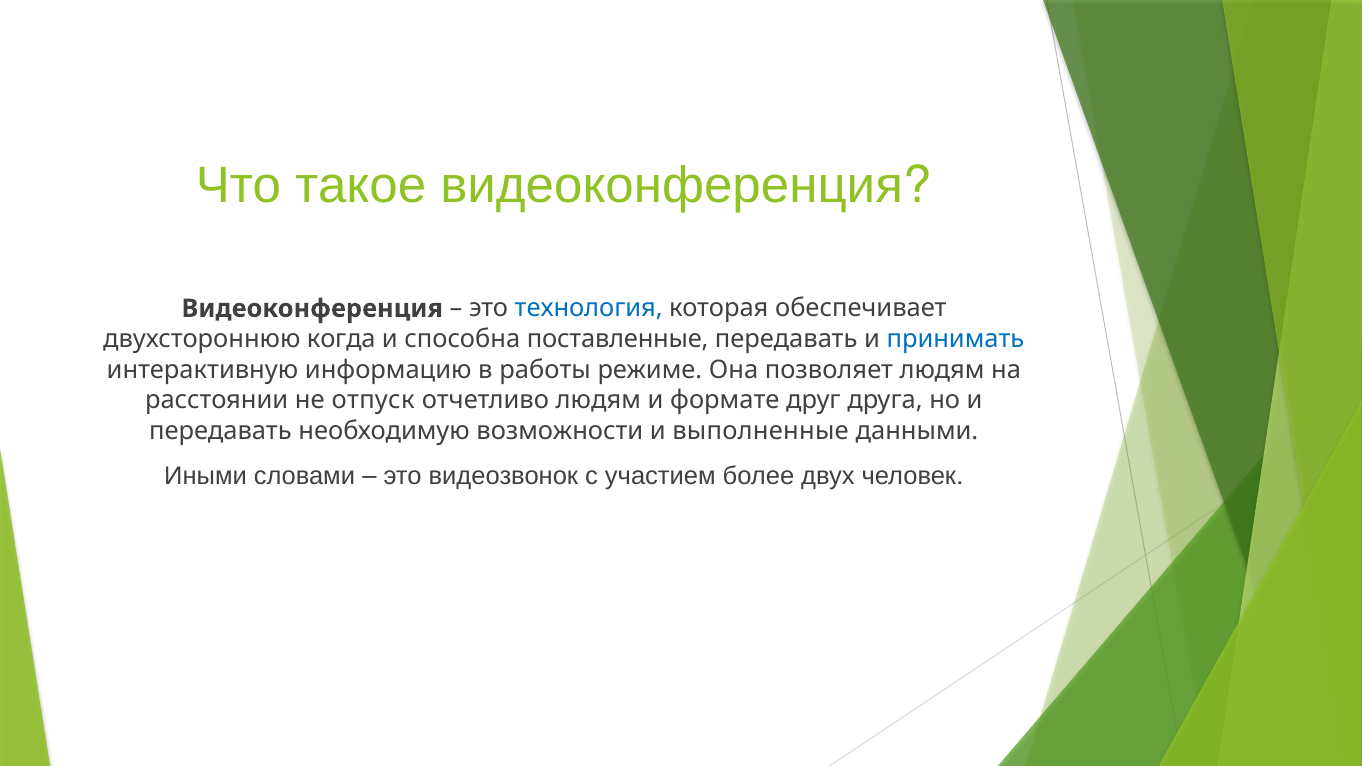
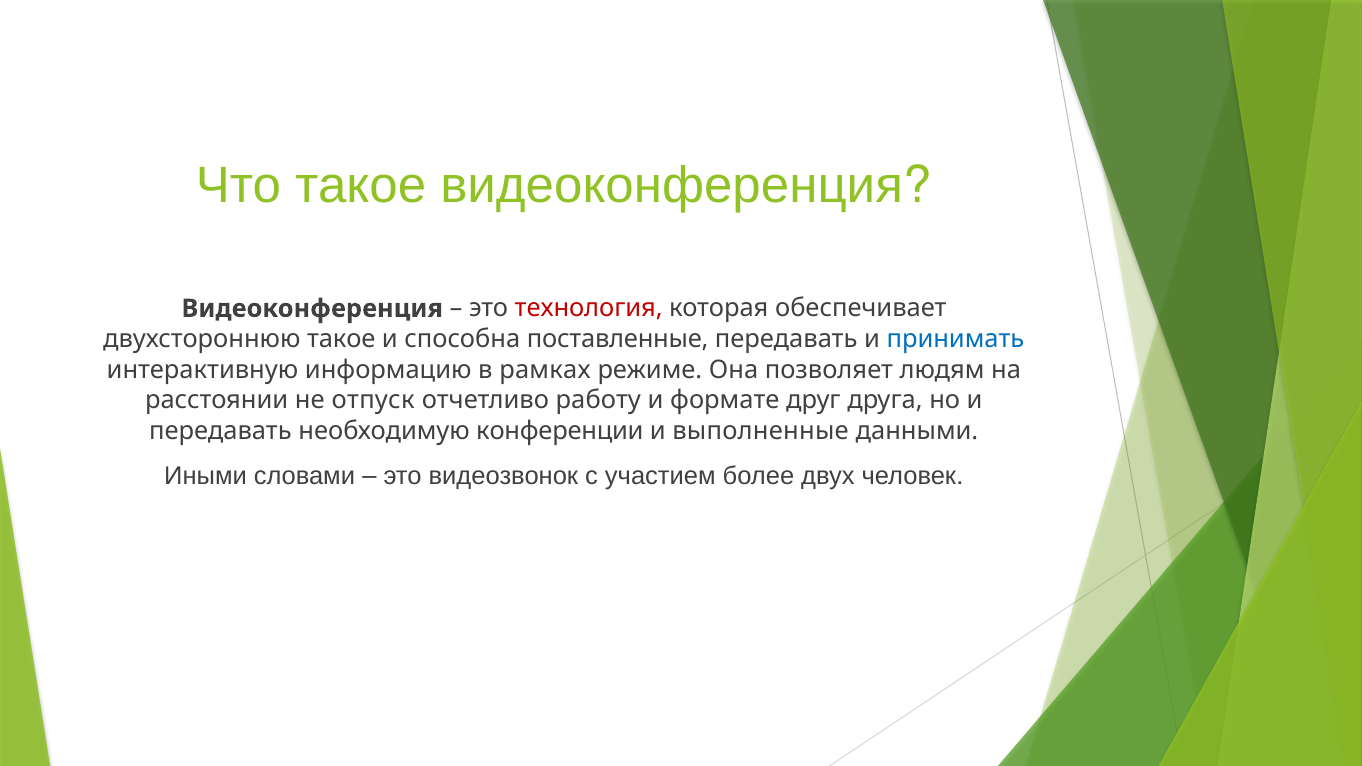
технология colour: blue -> red
двухстороннюю когда: когда -> такое
работы: работы -> рамках
отчетливо людям: людям -> работу
возможности: возможности -> конференции
